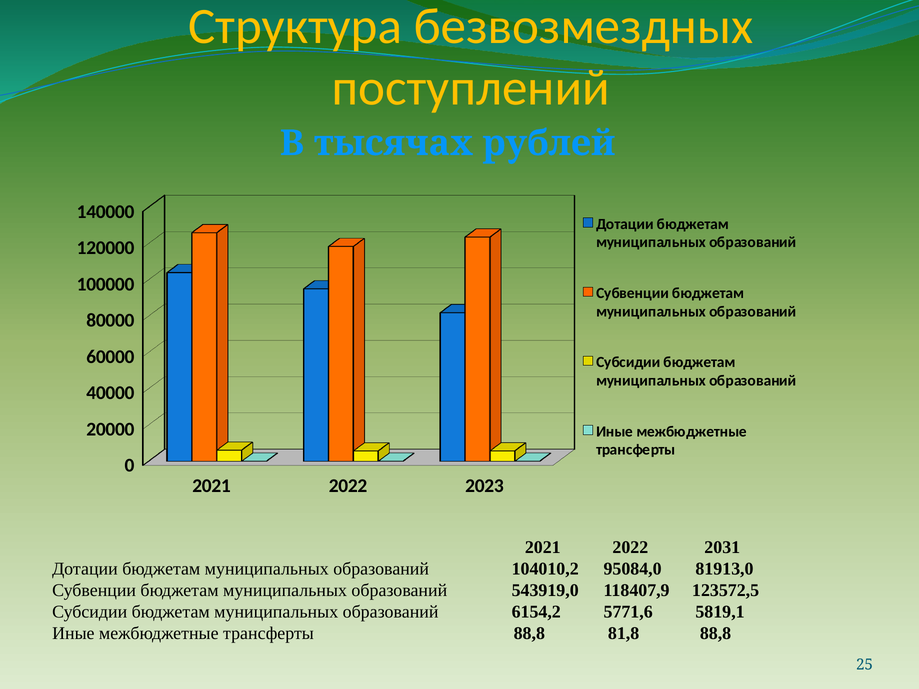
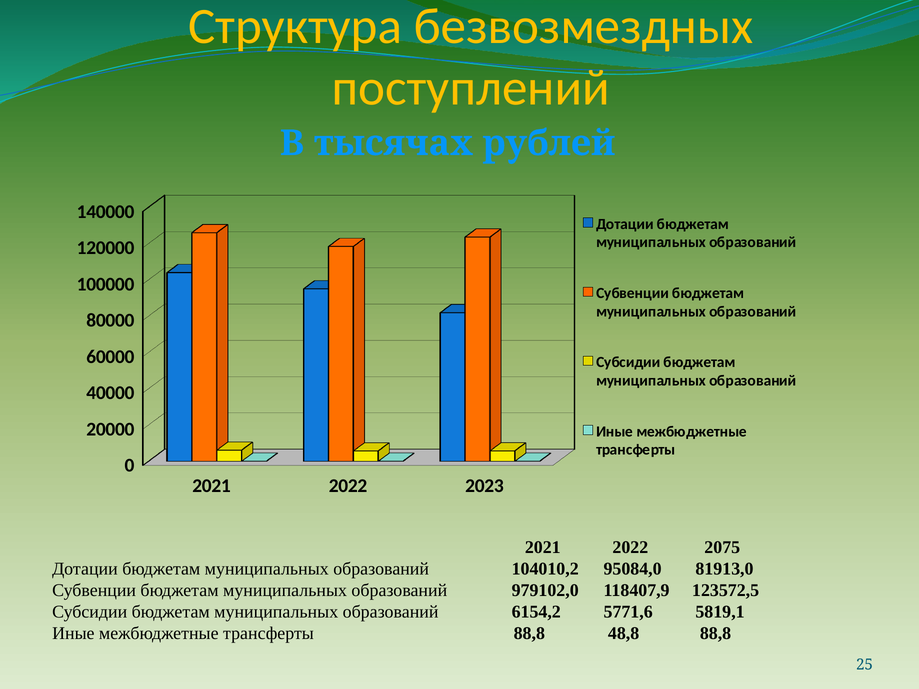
2031: 2031 -> 2075
543919,0: 543919,0 -> 979102,0
81,8: 81,8 -> 48,8
